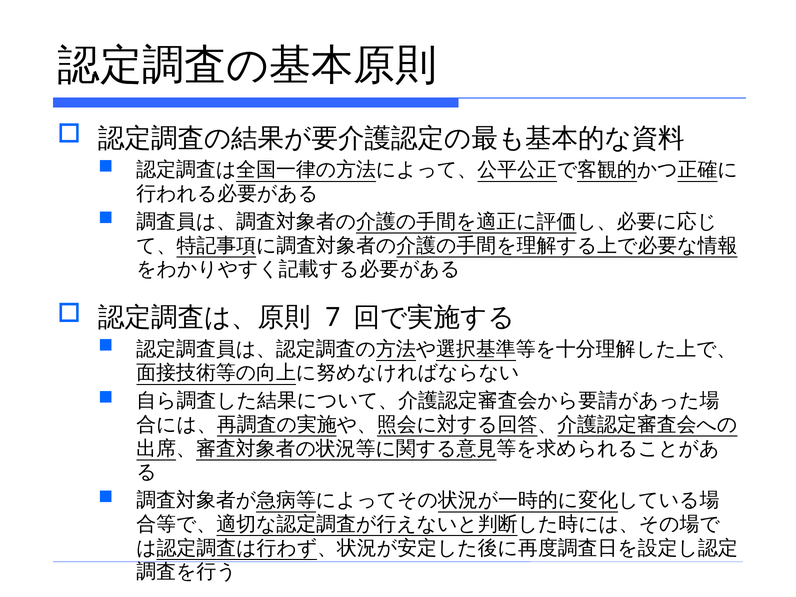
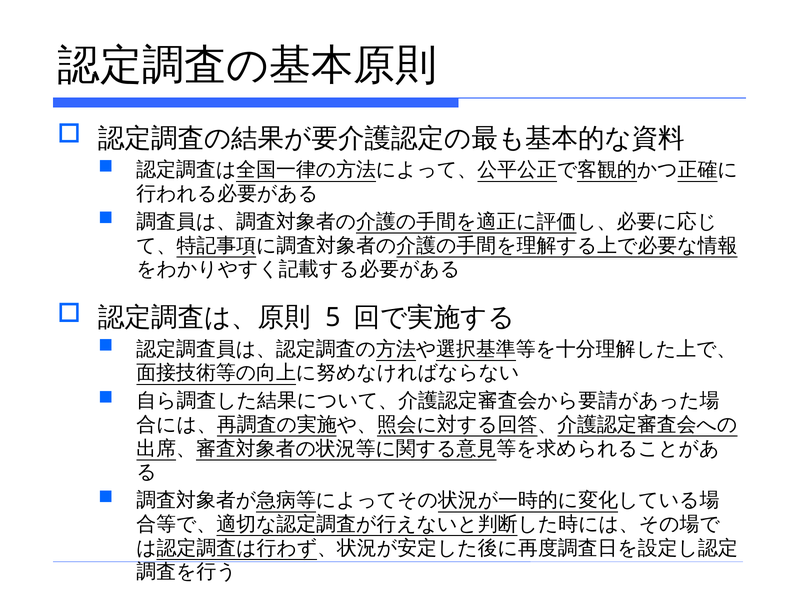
7: 7 -> 5
